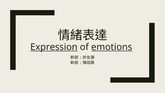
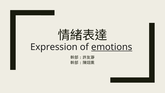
Expression underline: present -> none
